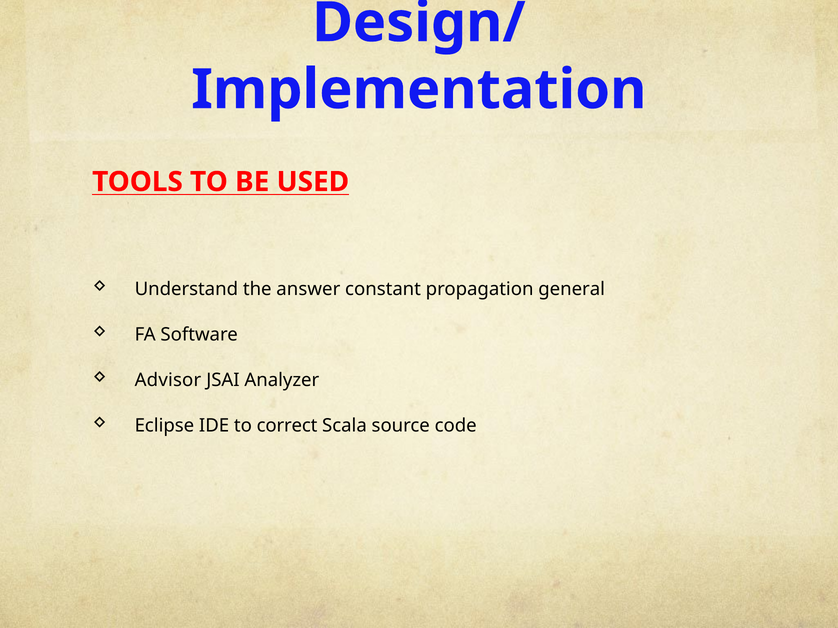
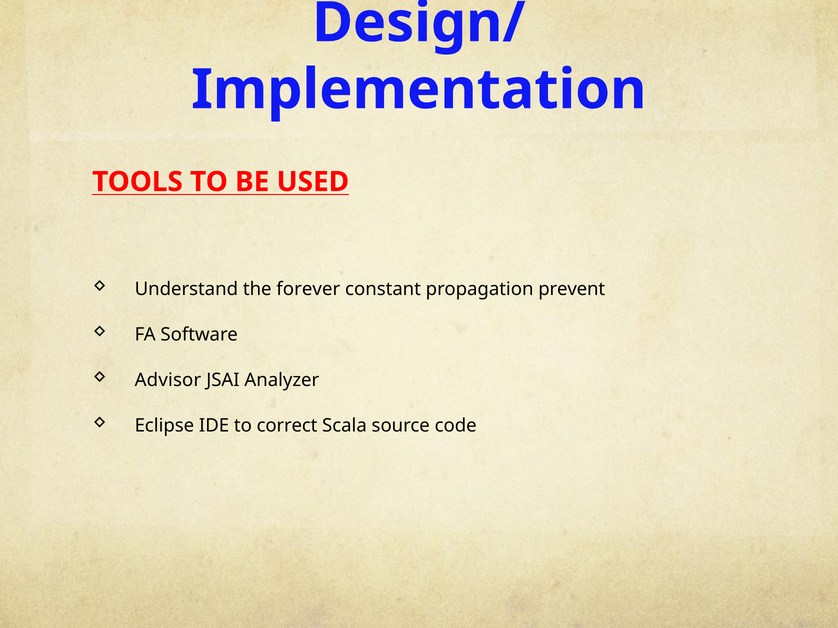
answer: answer -> forever
general: general -> prevent
